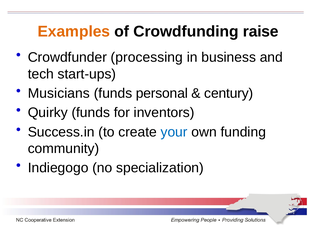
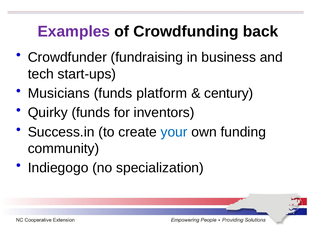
Examples colour: orange -> purple
raise: raise -> back
processing: processing -> fundraising
personal: personal -> platform
